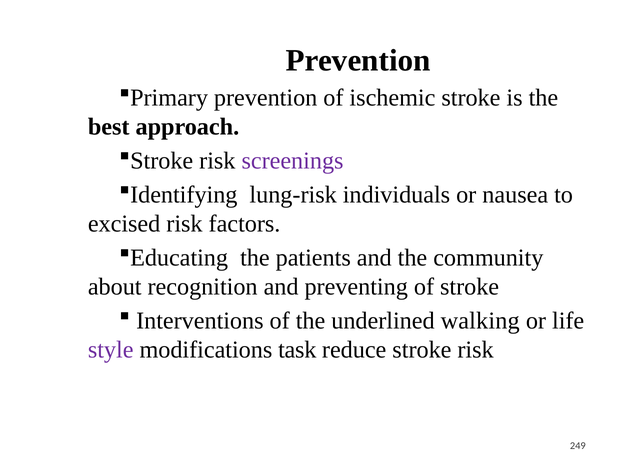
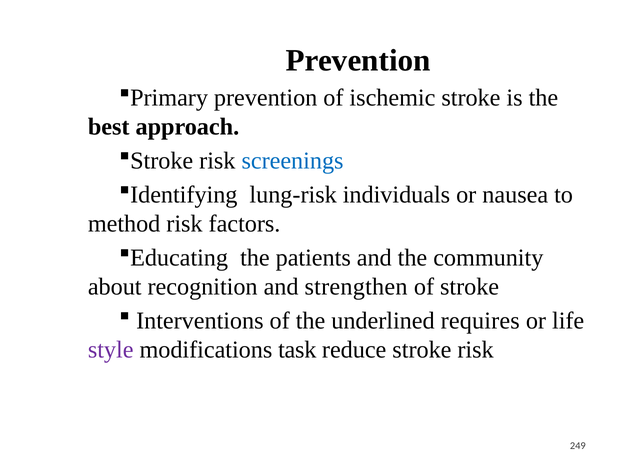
screenings colour: purple -> blue
excised: excised -> method
preventing: preventing -> strengthen
walking: walking -> requires
